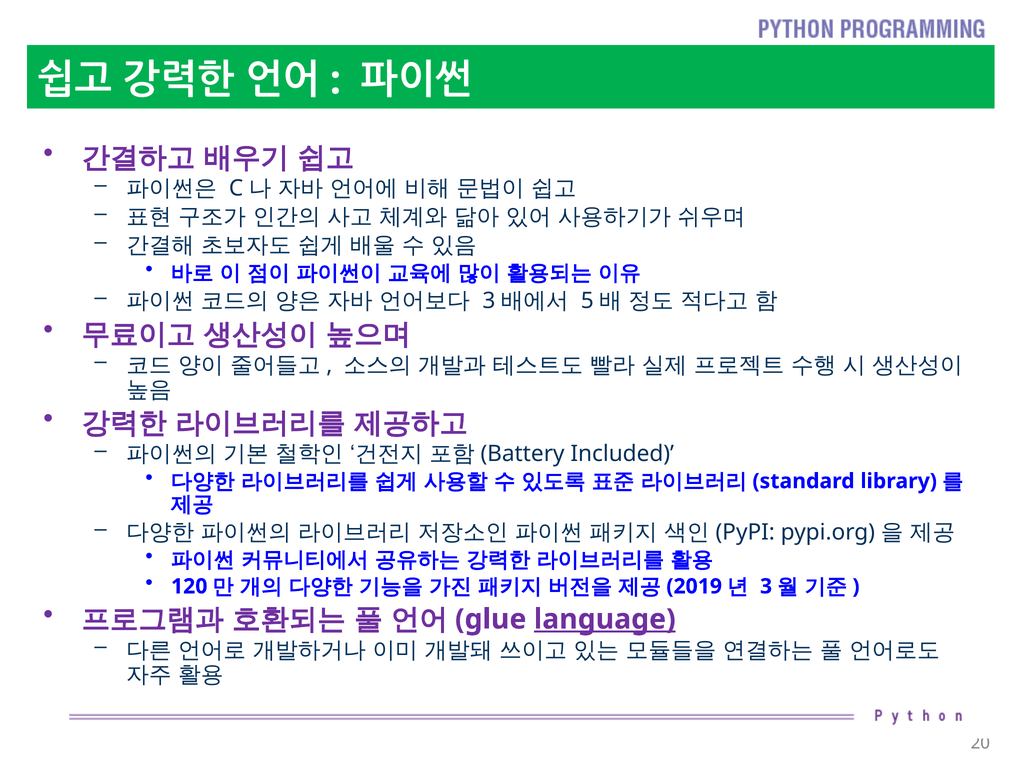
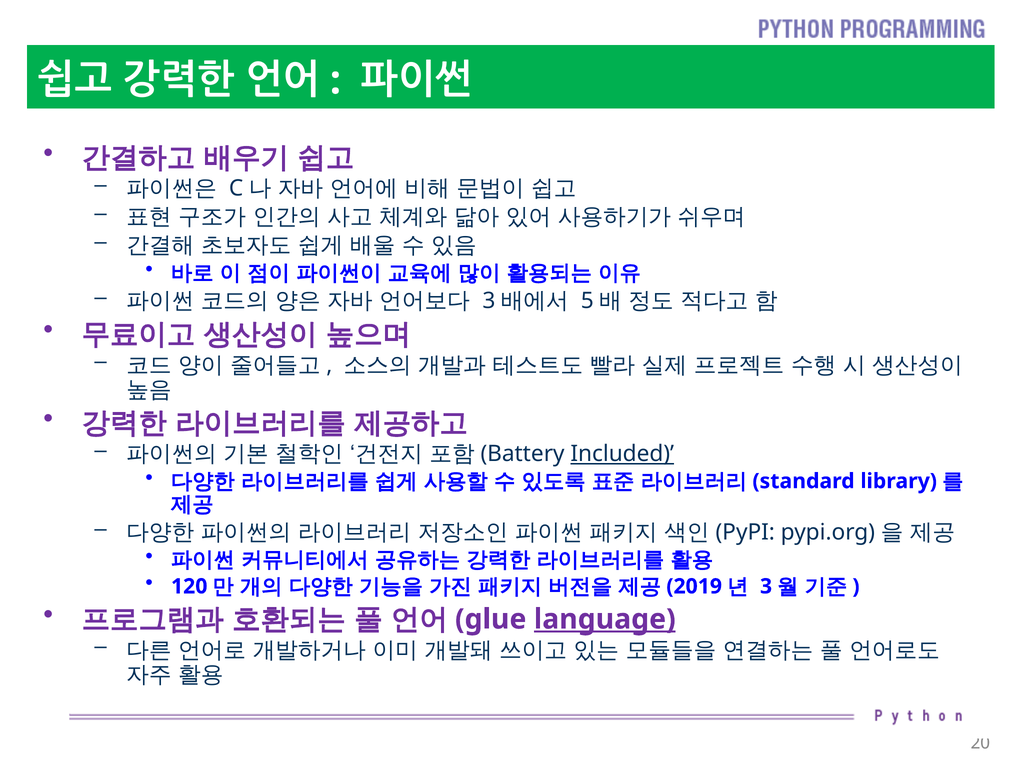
Included underline: none -> present
